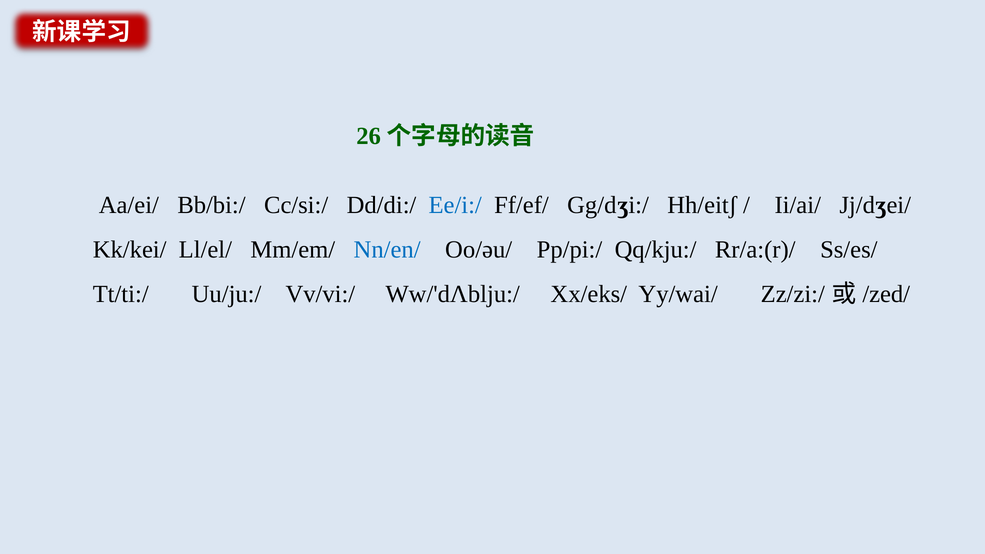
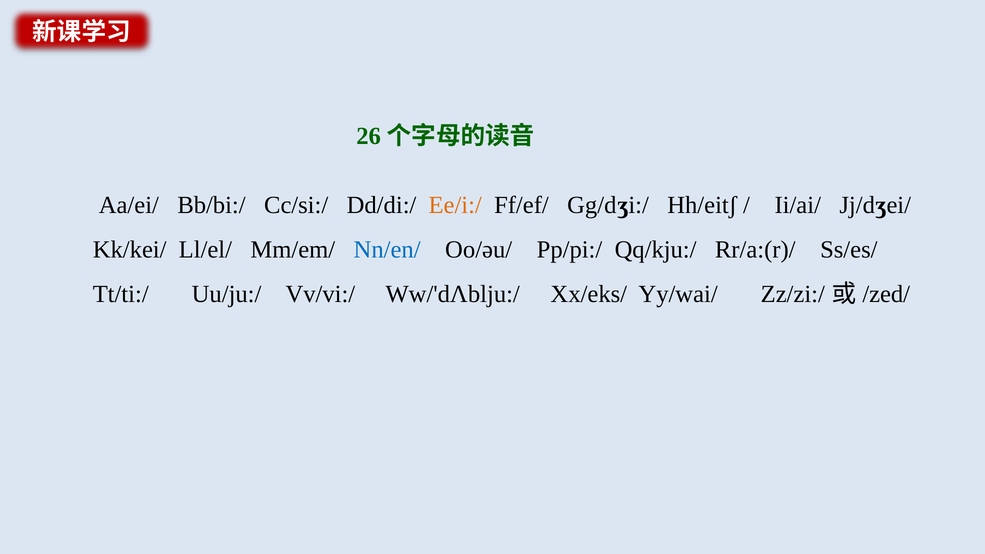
Ee/i:/ colour: blue -> orange
